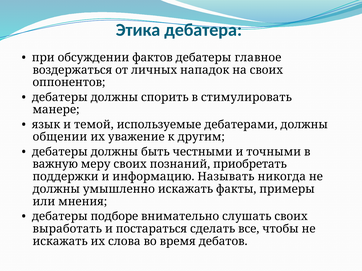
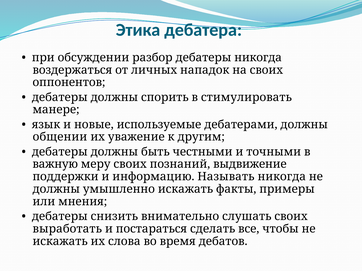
фактов: фактов -> разбор
дебатеры главное: главное -> никогда
темой: темой -> новые
приобретать: приобретать -> выдвижение
подборе: подборе -> снизить
